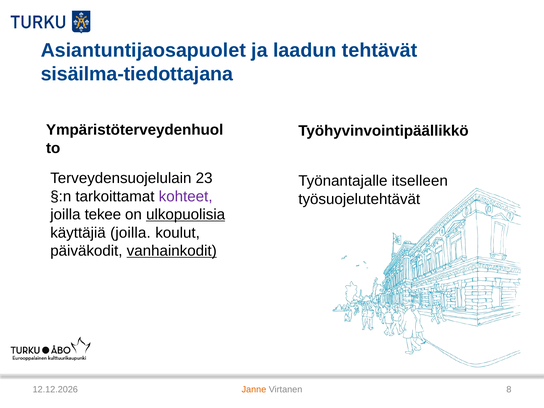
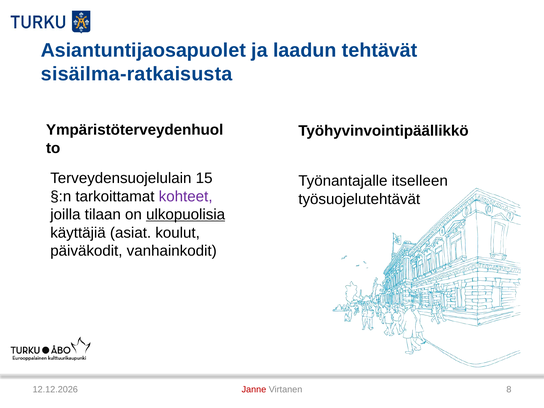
sisäilma-tiedottajana: sisäilma-tiedottajana -> sisäilma-ratkaisusta
23: 23 -> 15
tekee: tekee -> tilaan
käyttäjiä joilla: joilla -> asiat
vanhainkodit underline: present -> none
Janne colour: orange -> red
